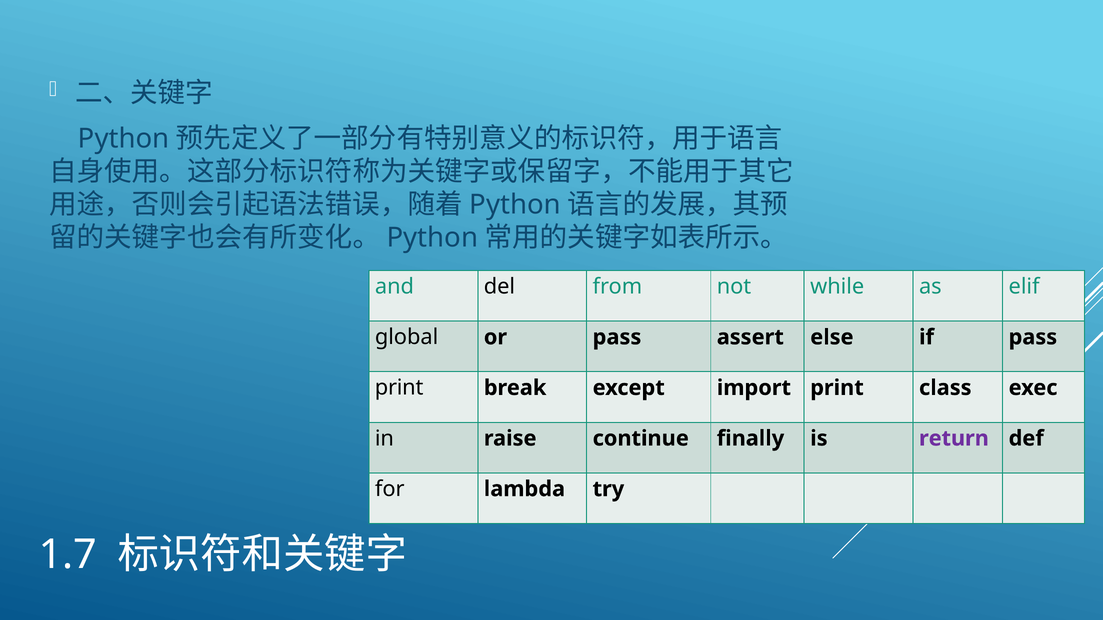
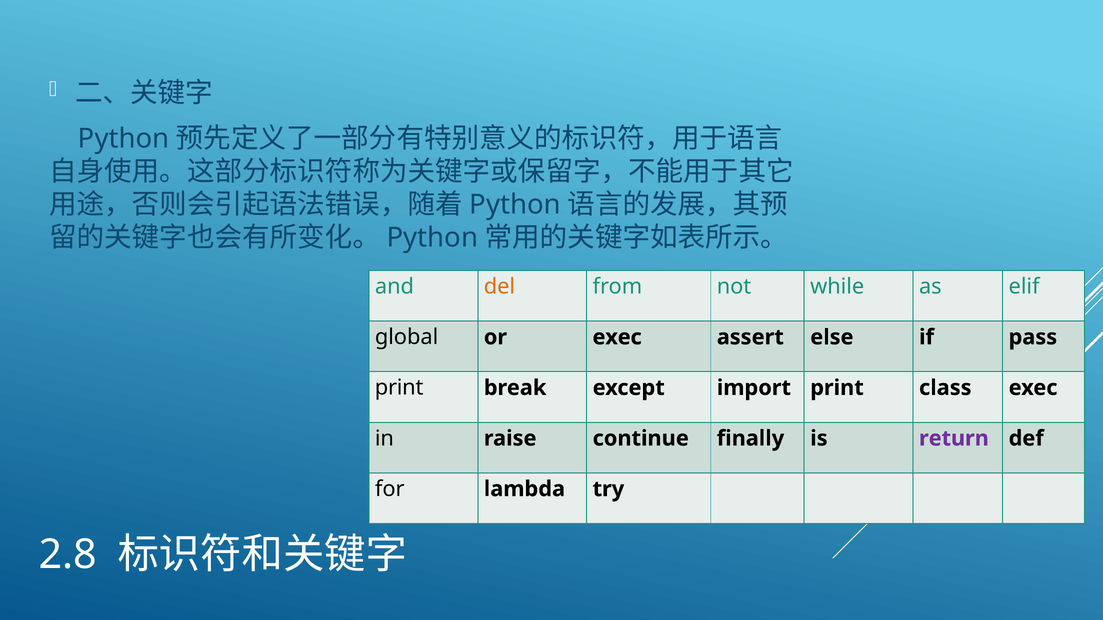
del colour: black -> orange
or pass: pass -> exec
1.7: 1.7 -> 2.8
